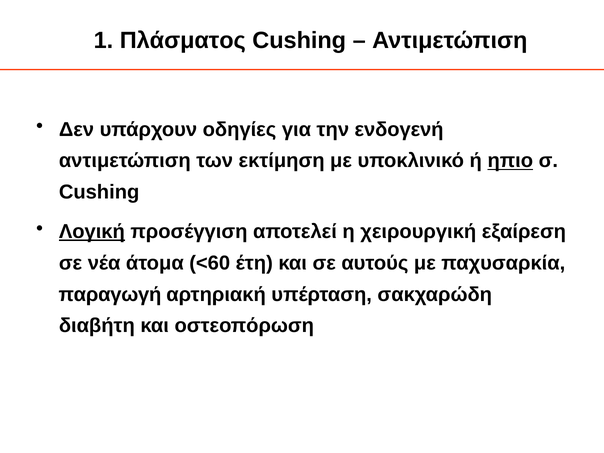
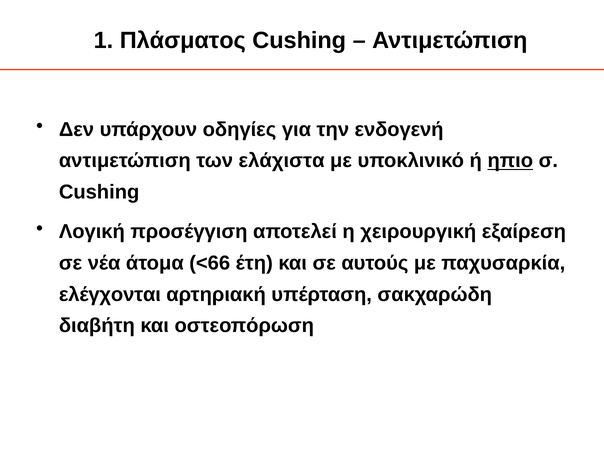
εκτίμηση: εκτίμηση -> ελάχιστα
Λογική underline: present -> none
<60: <60 -> <66
παραγωγή: παραγωγή -> ελέγχονται
